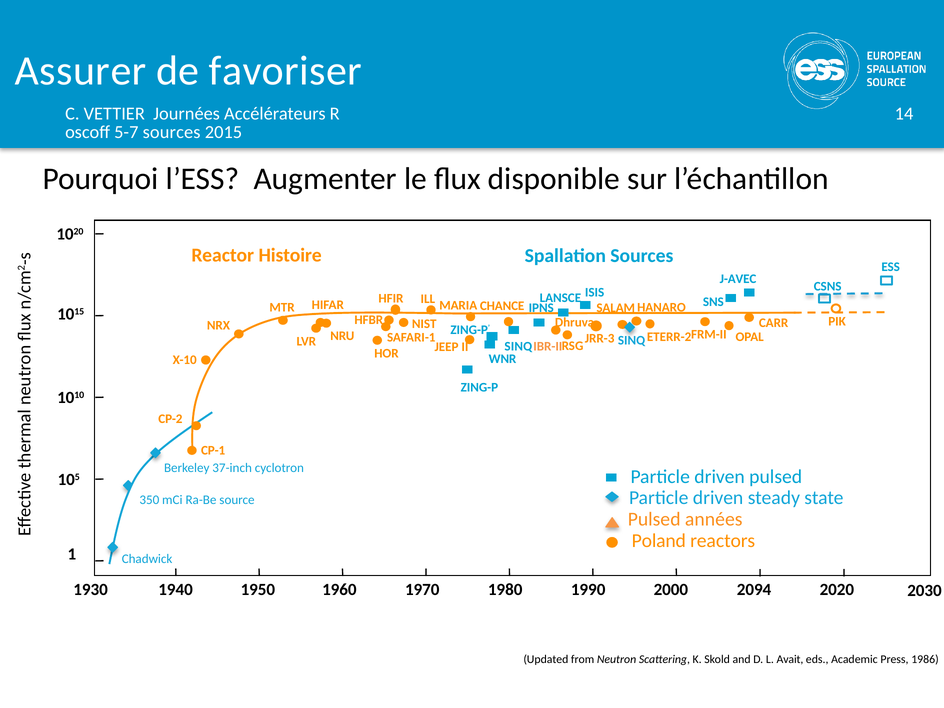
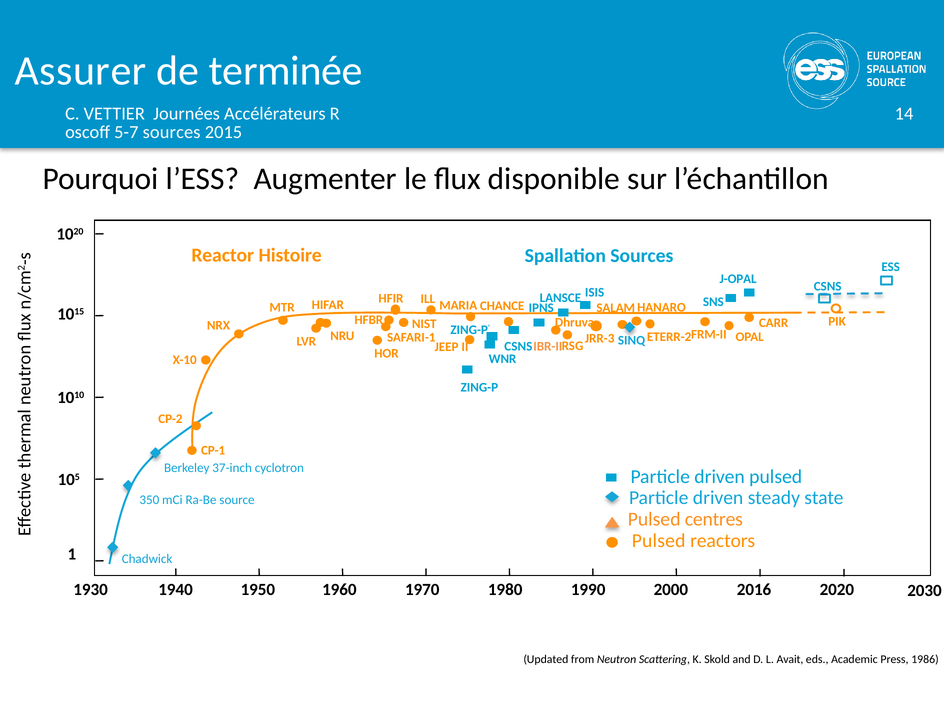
favoriser: favoriser -> terminée
J-AVEC: J-AVEC -> J-OPAL
SINQ at (518, 347): SINQ -> CSNS
années: années -> centres
Poland at (659, 541): Poland -> Pulsed
2094: 2094 -> 2016
